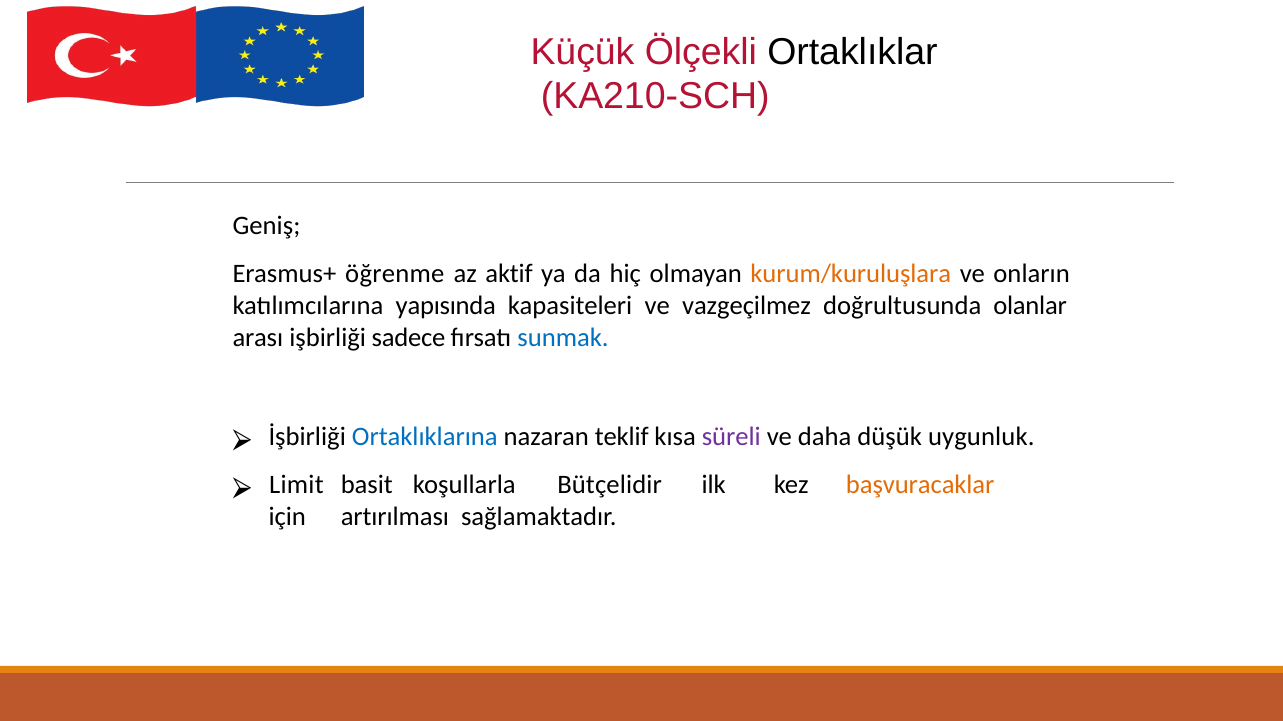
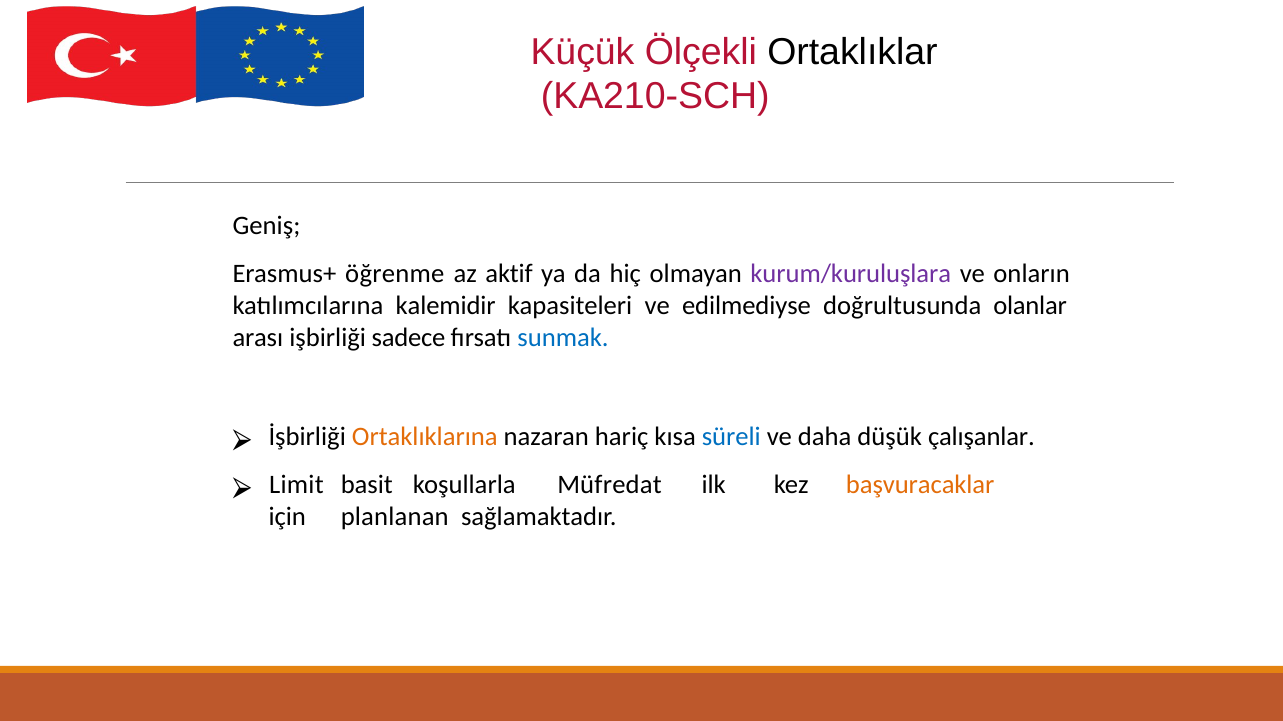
kurum/kuruluşlara colour: orange -> purple
yapısında: yapısında -> kalemidir
vazgeçilmez: vazgeçilmez -> edilmediyse
Ortaklıklarına colour: blue -> orange
teklif: teklif -> hariç
süreli colour: purple -> blue
uygunluk: uygunluk -> çalışanlar
Bütçelidir: Bütçelidir -> Müfredat
artırılması: artırılması -> planlanan
